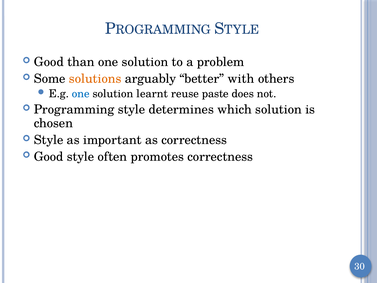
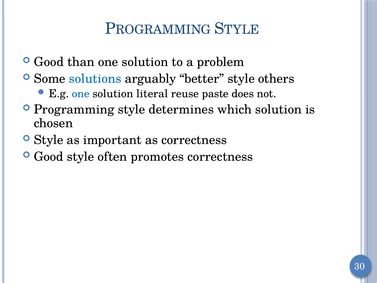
solutions colour: orange -> blue
better with: with -> style
learnt: learnt -> literal
